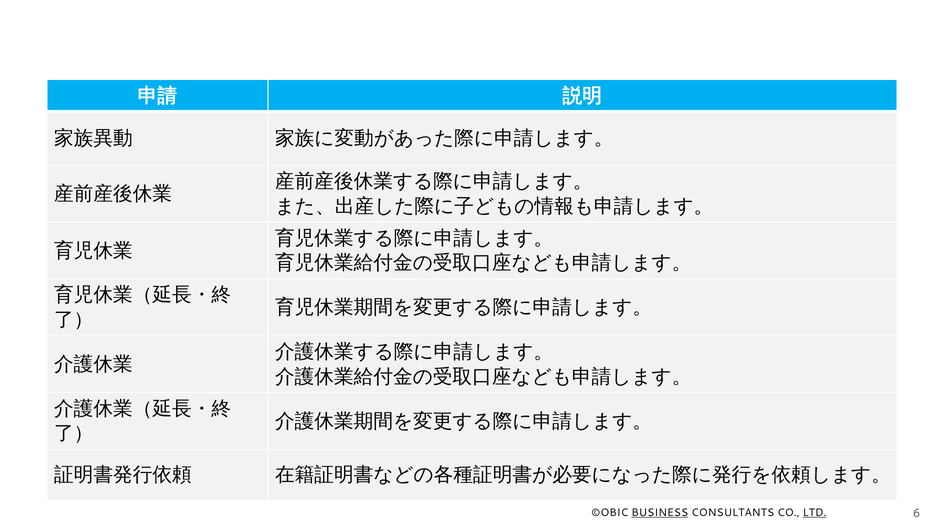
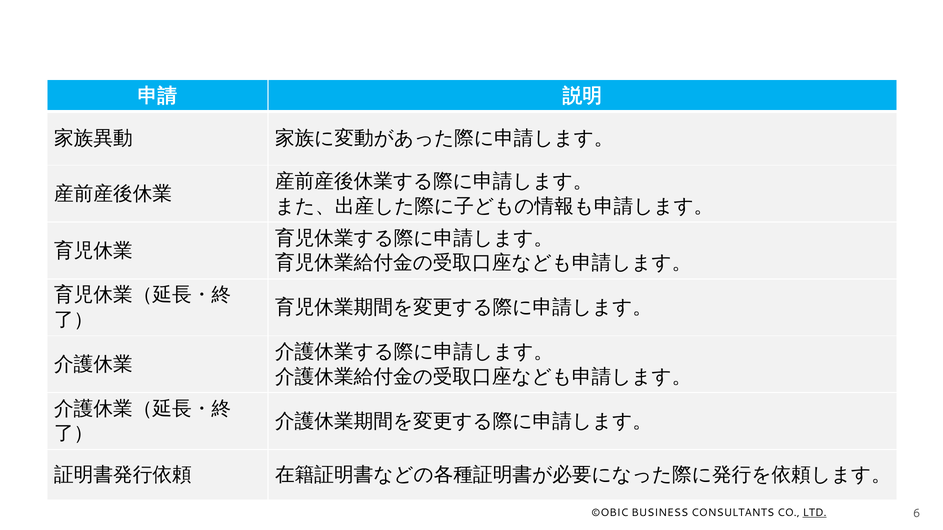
BUSINESS underline: present -> none
